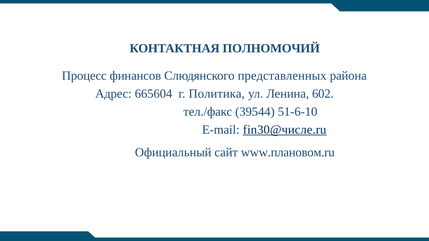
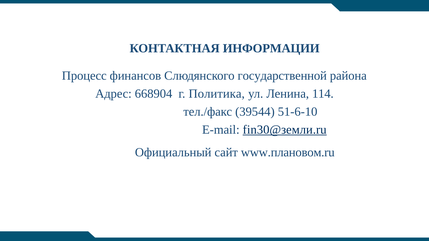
ПОЛНОМОЧИЙ: ПОЛНОМОЧИЙ -> ИНФОРМАЦИИ
представленных: представленных -> государственной
665604: 665604 -> 668904
602: 602 -> 114
fin30@числе.ru: fin30@числе.ru -> fin30@земли.ru
